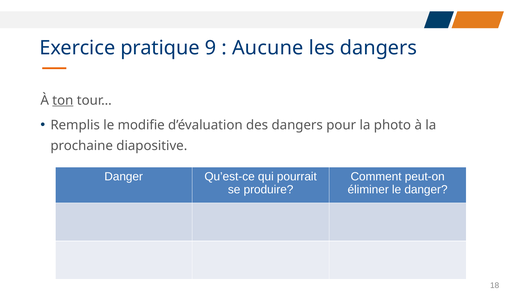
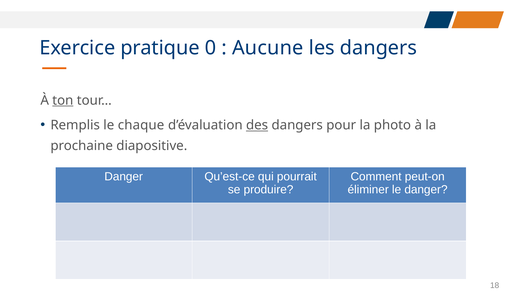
9: 9 -> 0
modifie: modifie -> chaque
des underline: none -> present
